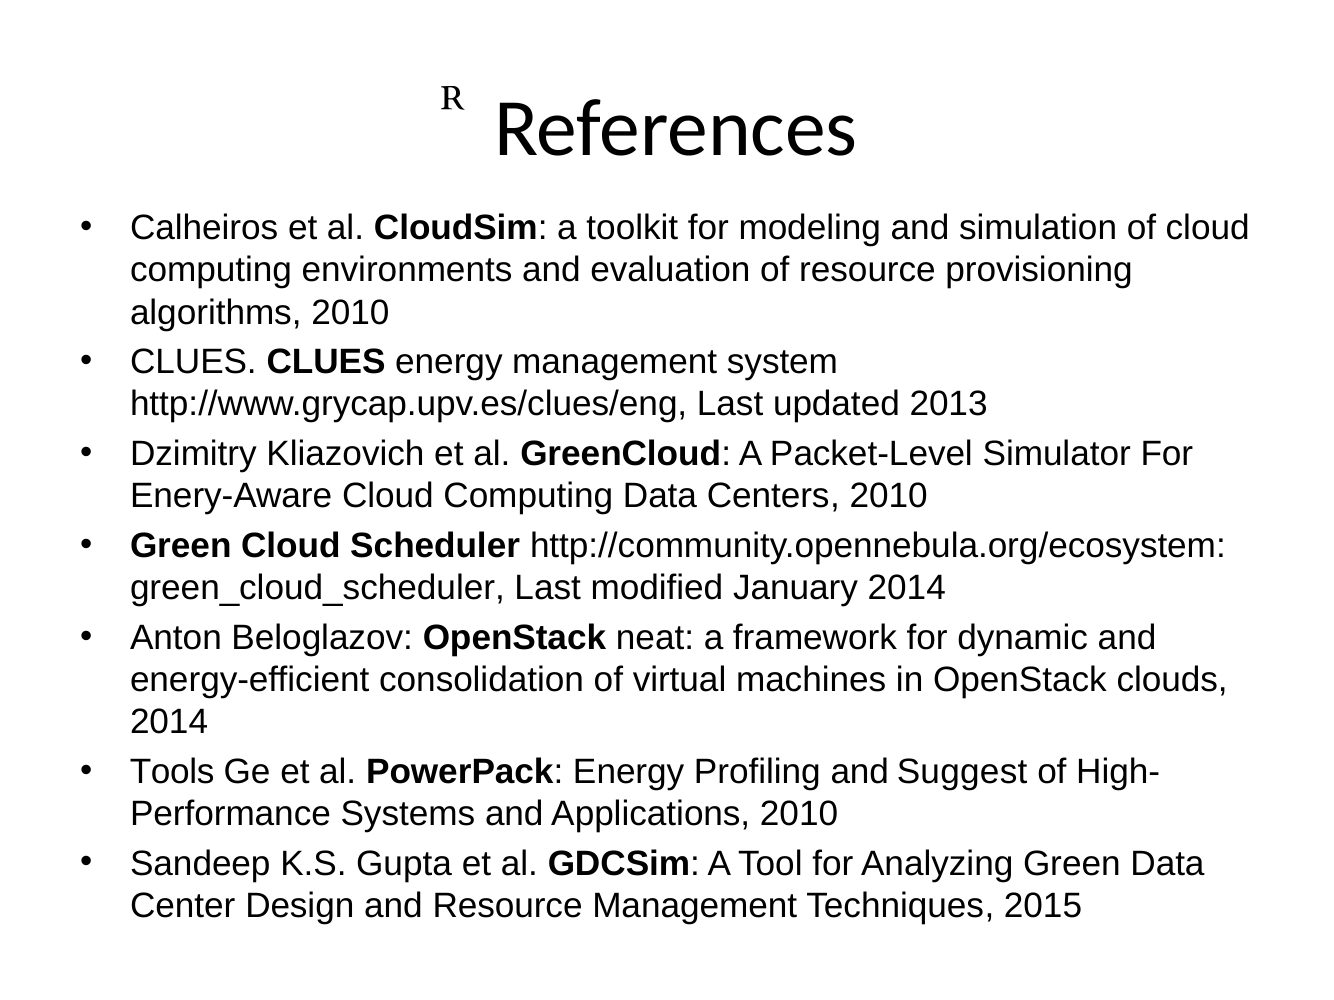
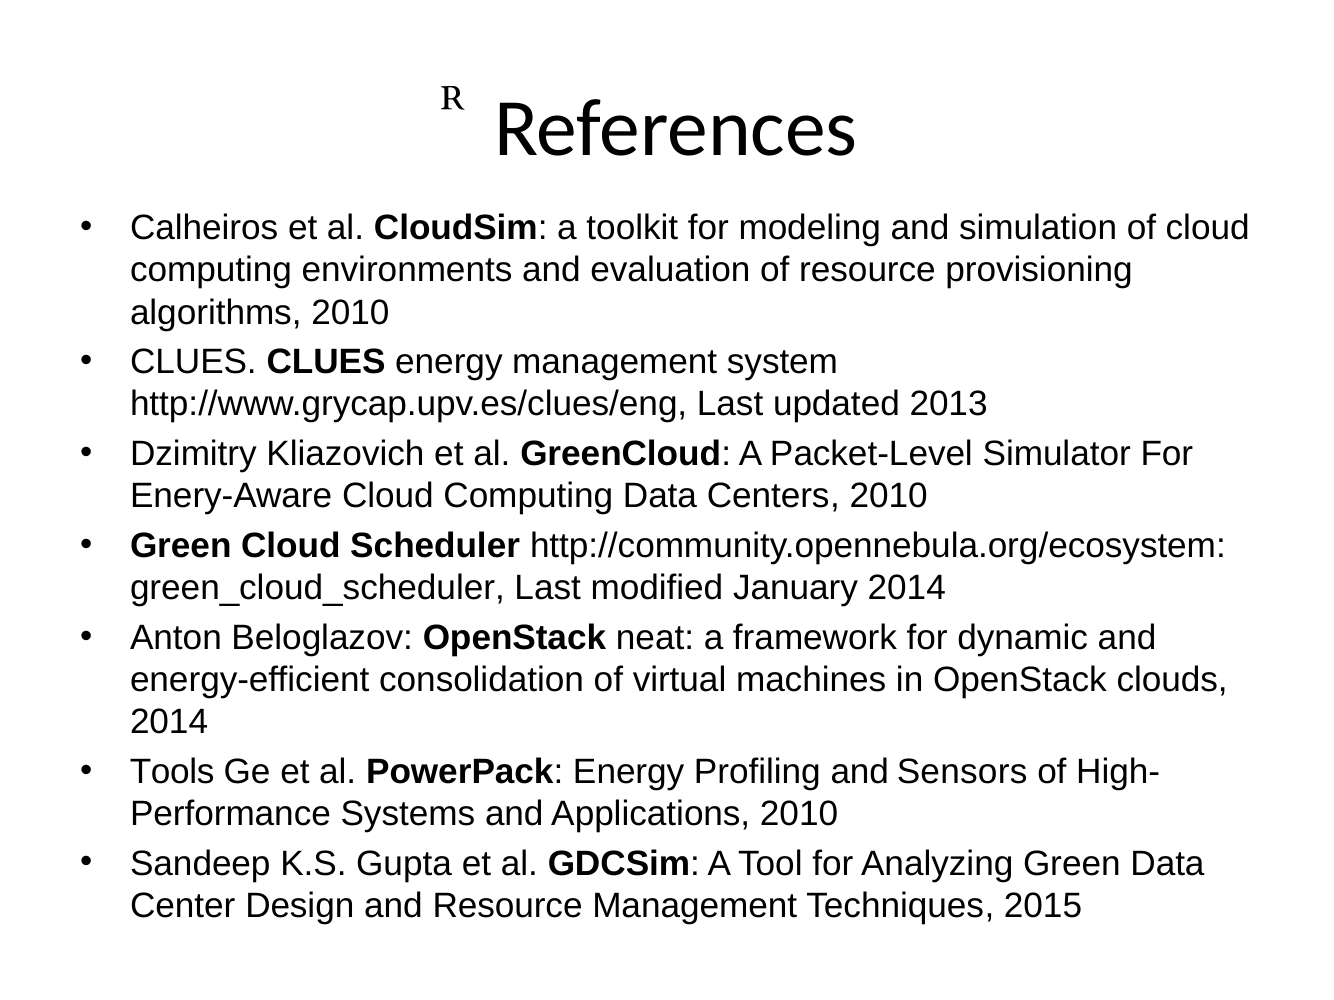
Suggest: Suggest -> Sensors
